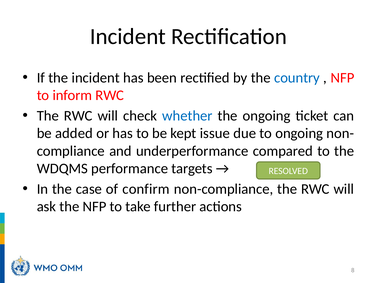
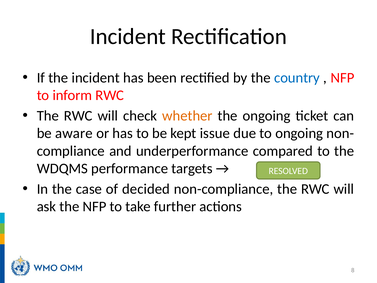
whether colour: blue -> orange
added: added -> aware
confirm: confirm -> decided
